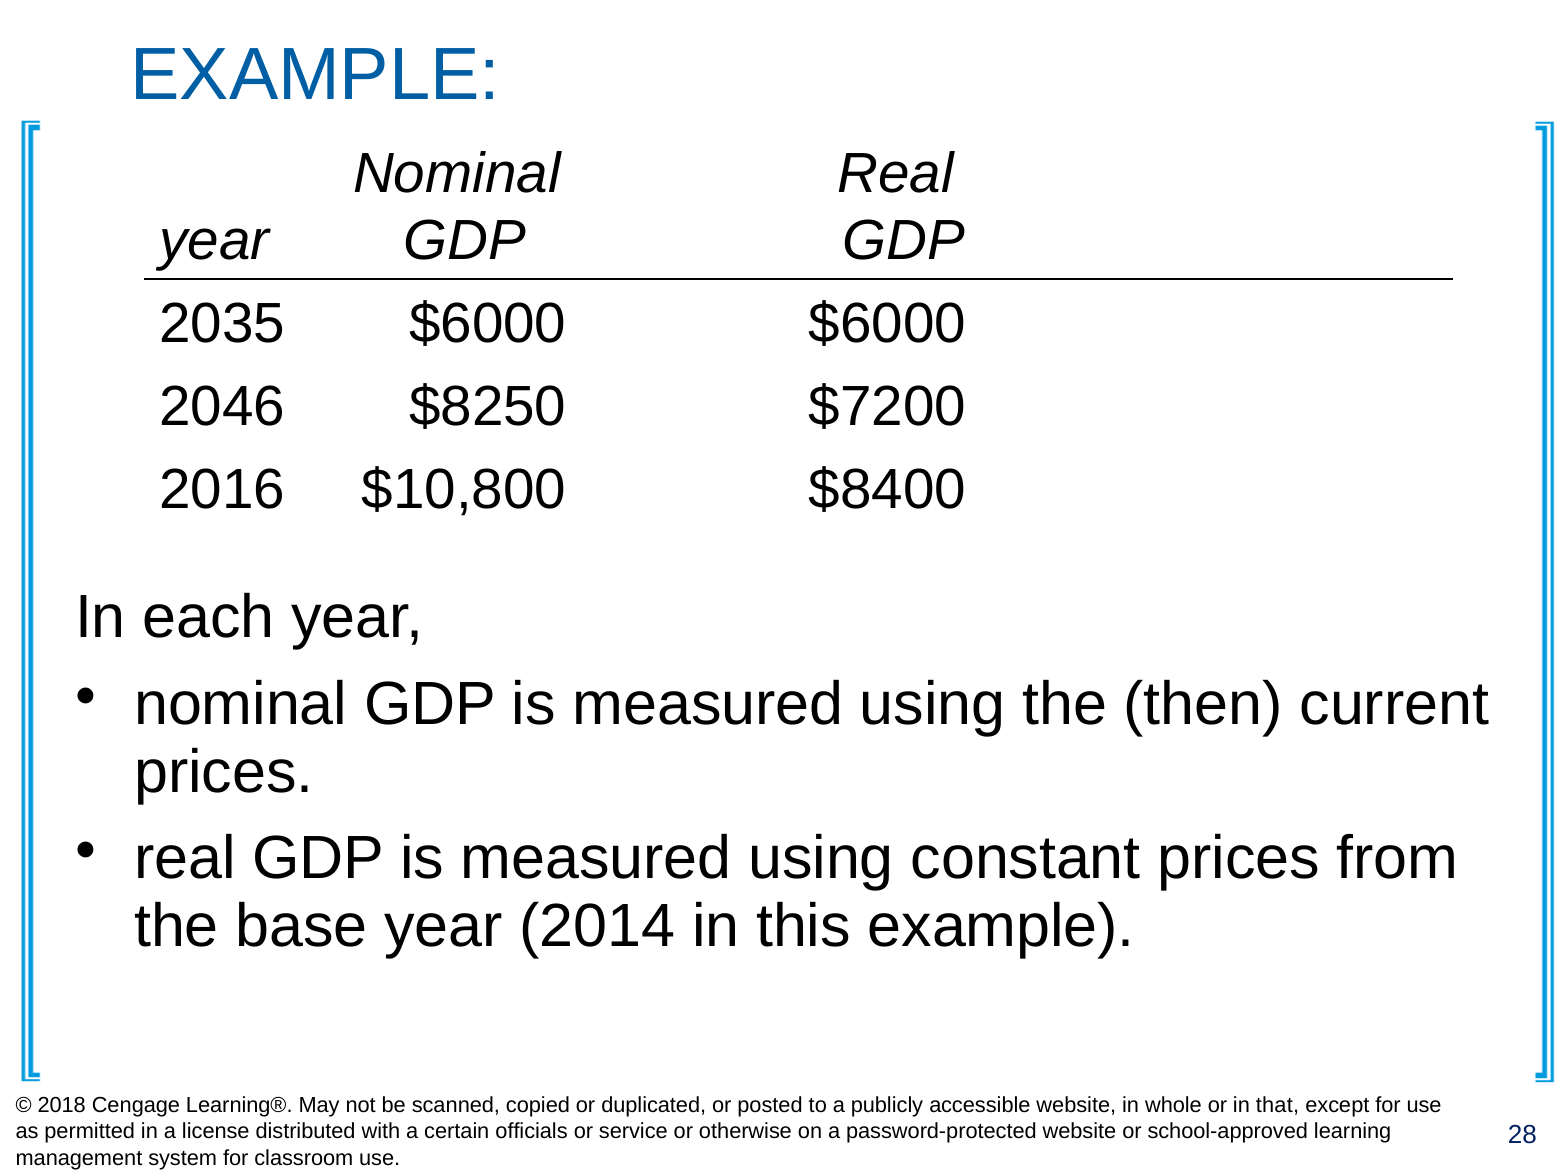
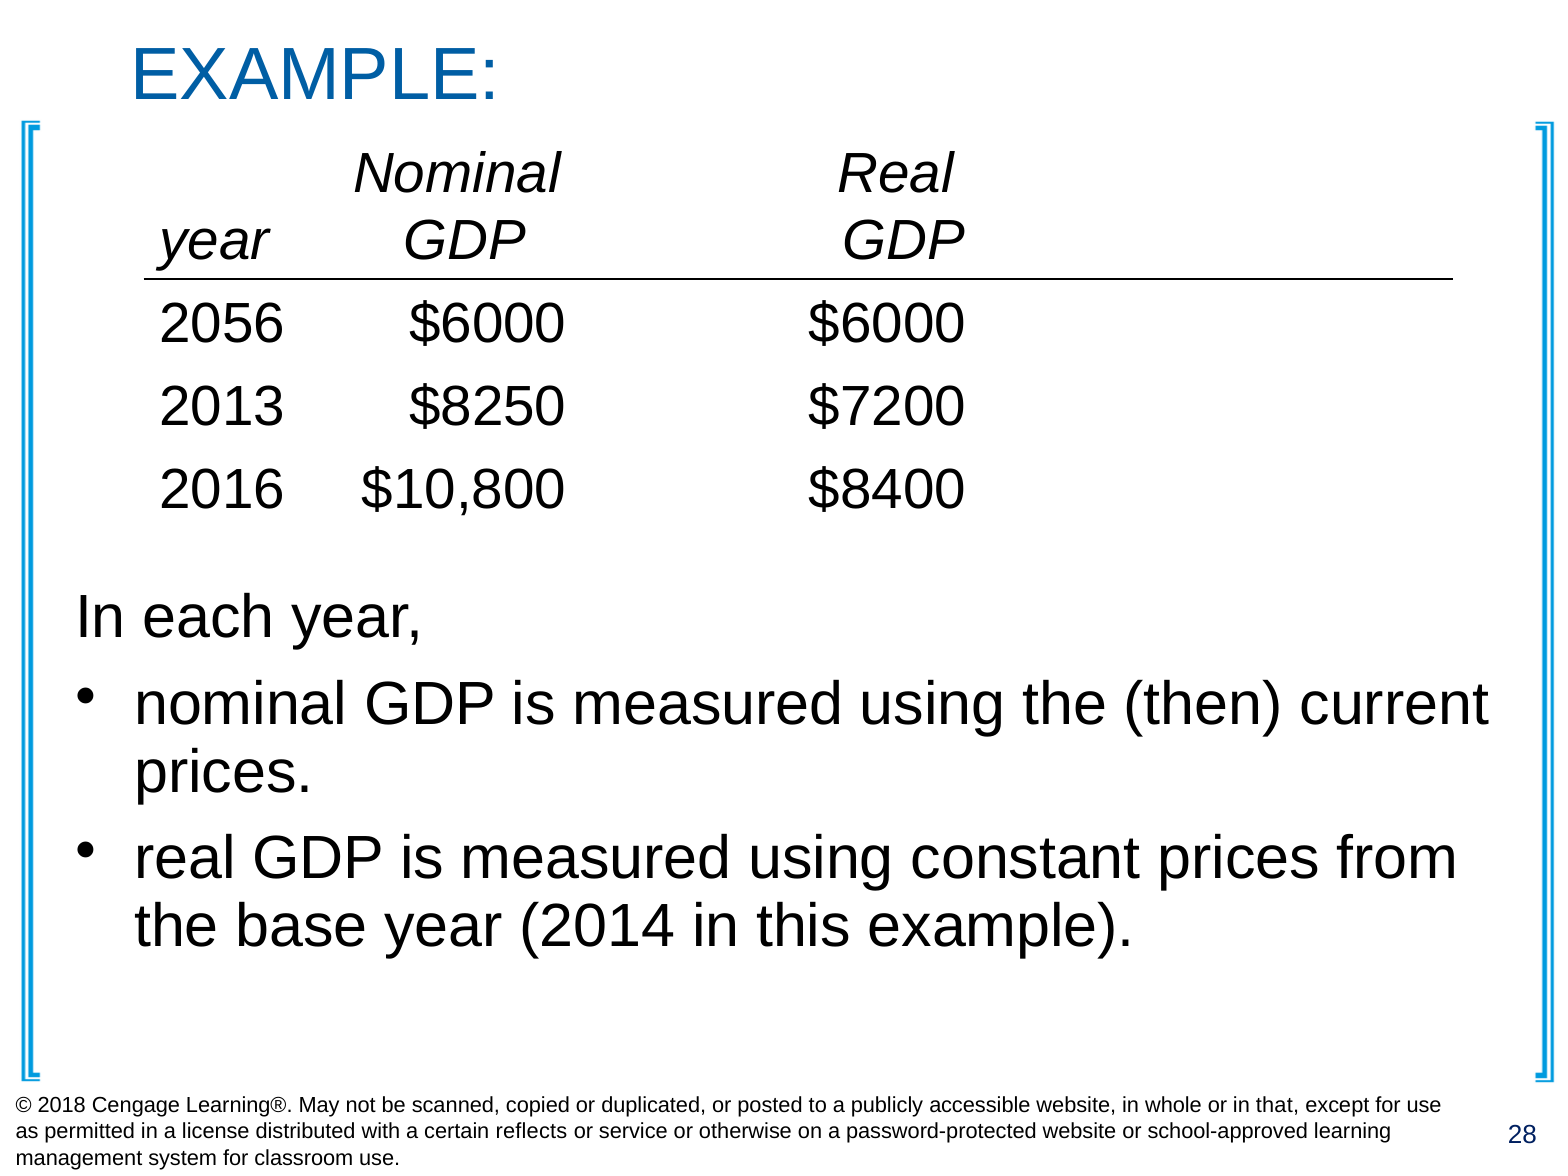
2035: 2035 -> 2056
2046: 2046 -> 2013
officials: officials -> reflects
